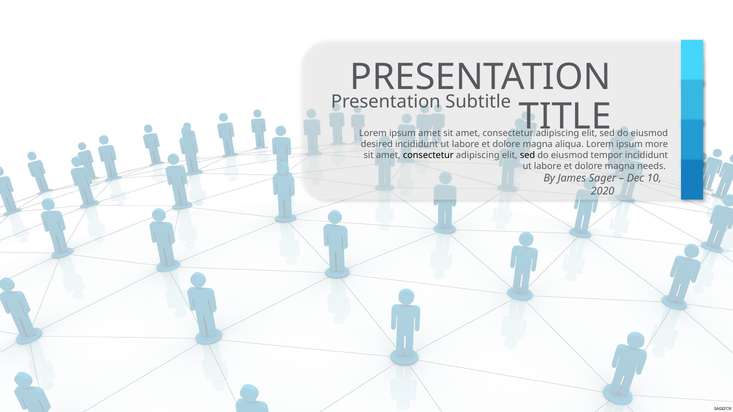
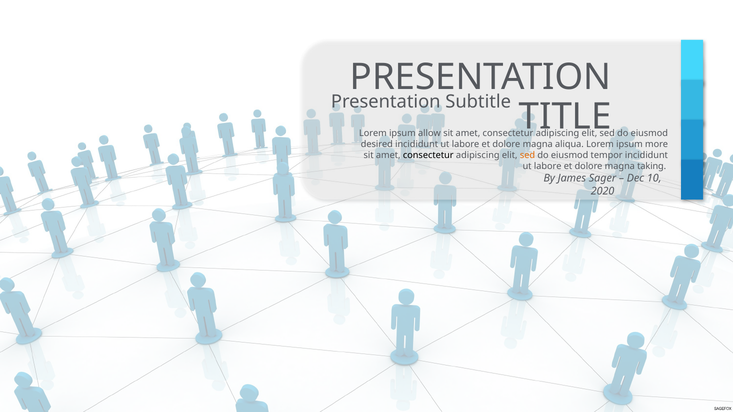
ipsum amet: amet -> allow
sed at (527, 156) colour: black -> orange
needs: needs -> taking
